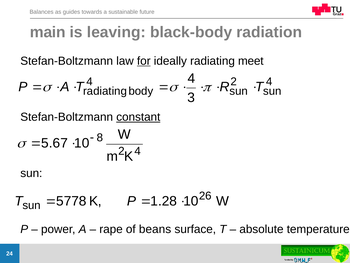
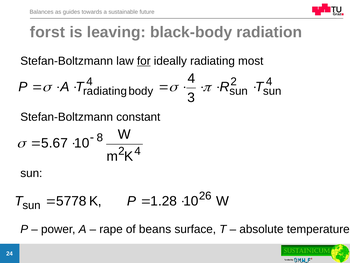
main: main -> forst
meet: meet -> most
constant underline: present -> none
